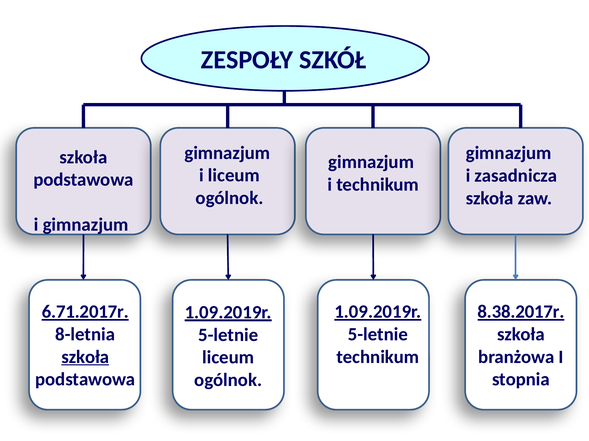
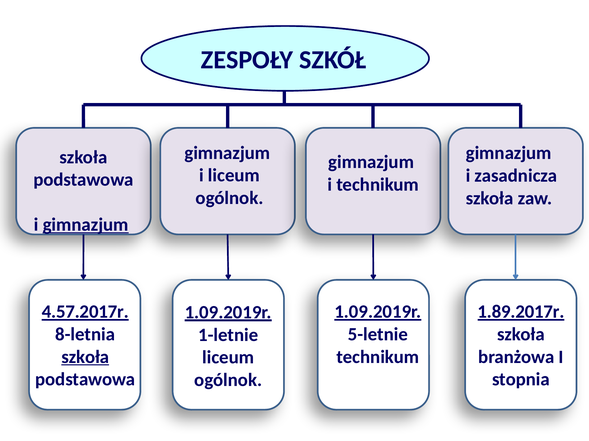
gimnazjum at (86, 225) underline: none -> present
6.71.2017r: 6.71.2017r -> 4.57.2017r
8.38.2017r: 8.38.2017r -> 1.89.2017r
5-letnie at (228, 335): 5-letnie -> 1-letnie
